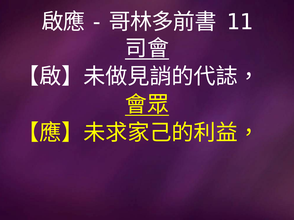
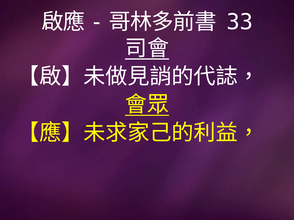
11: 11 -> 33
